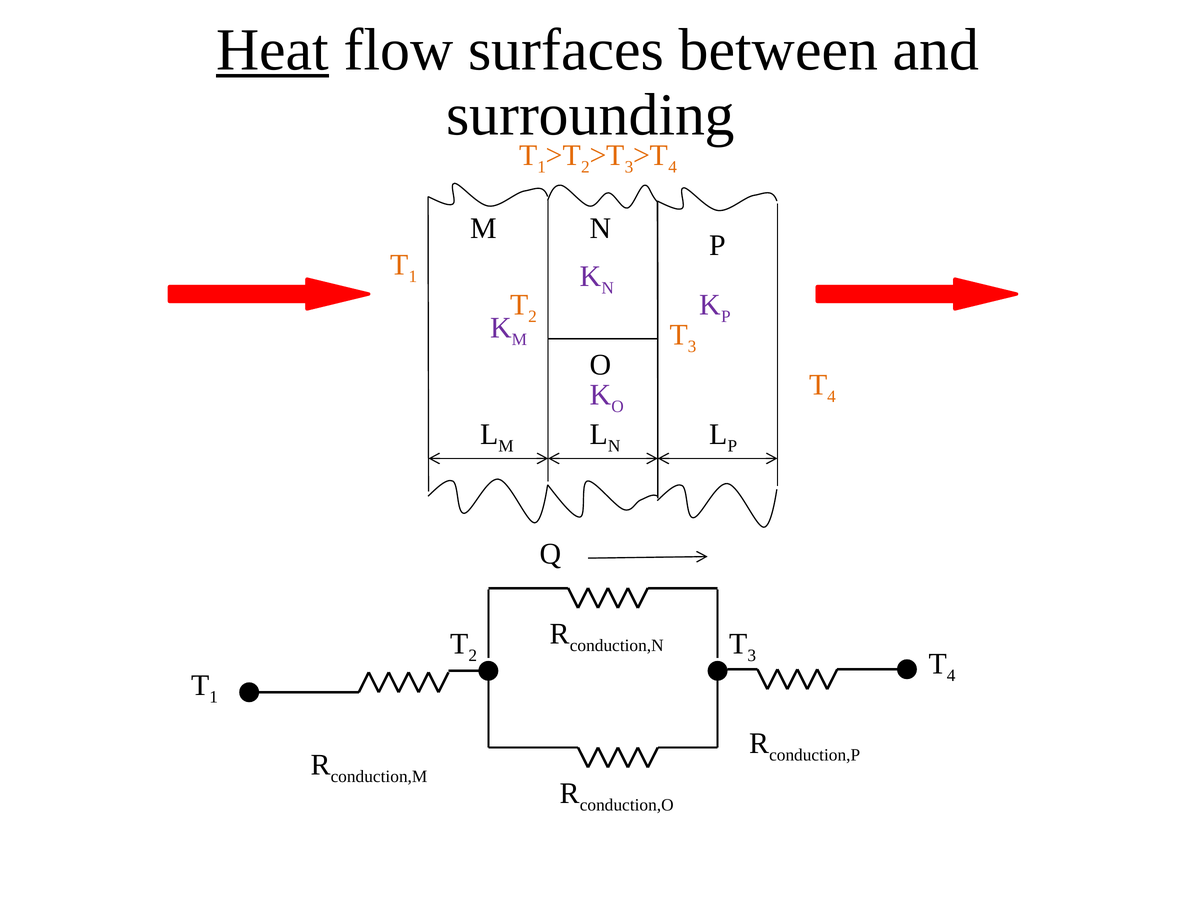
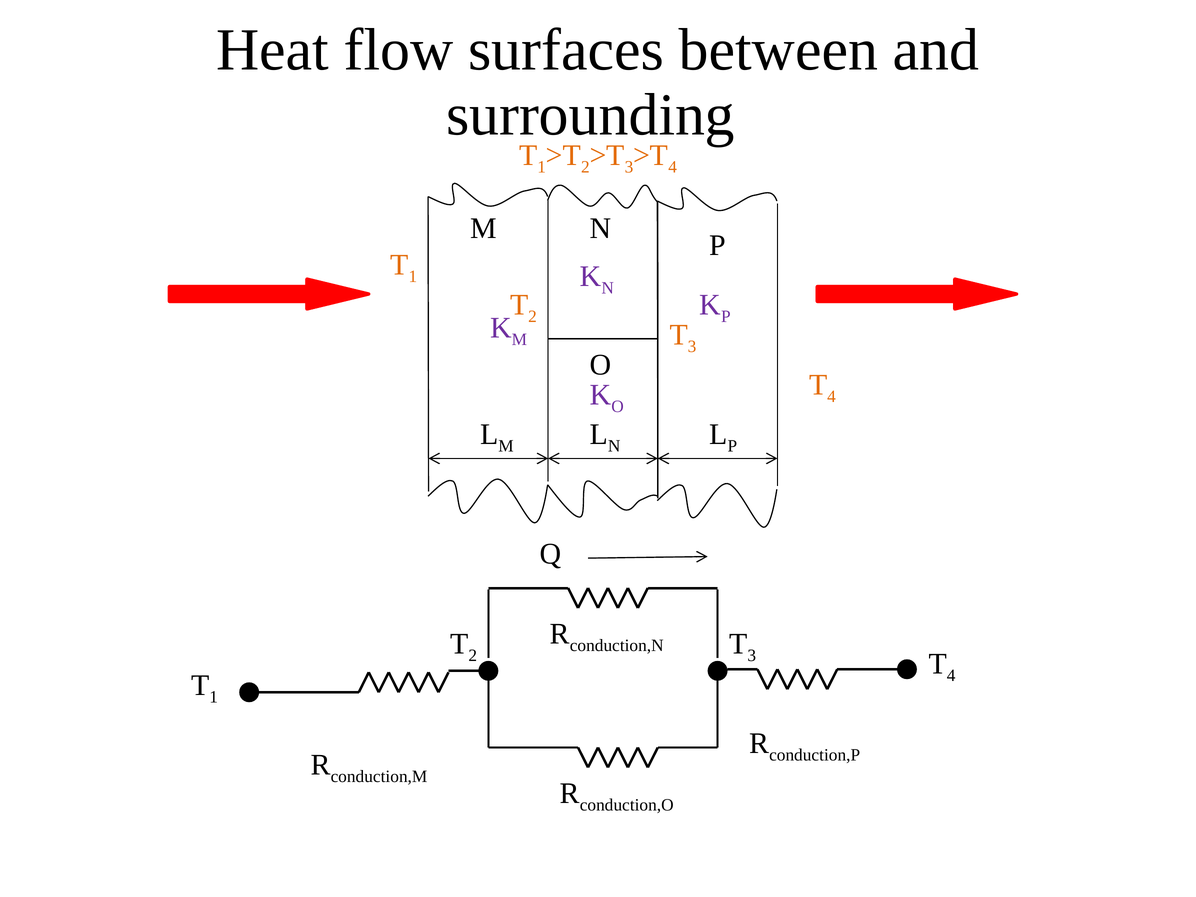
Heat underline: present -> none
